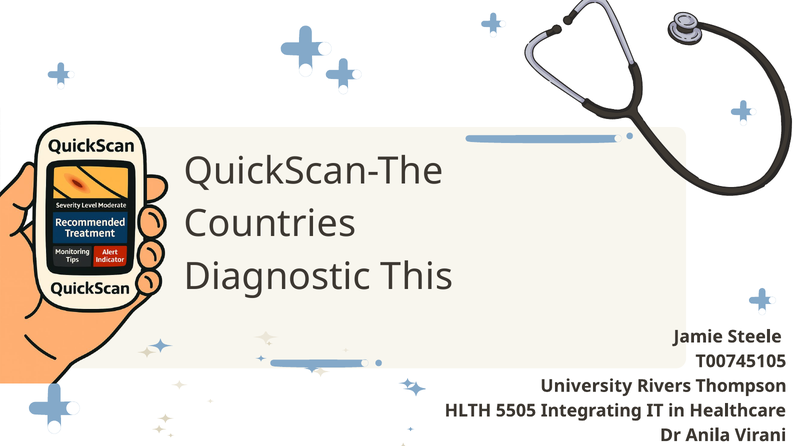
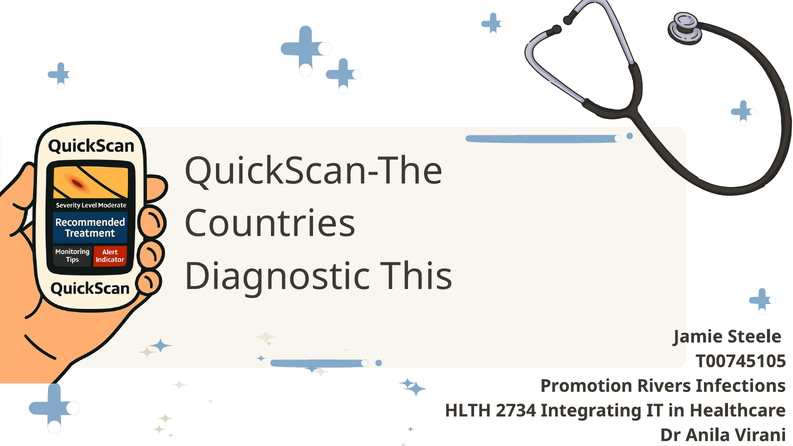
University: University -> Promotion
Thompson: Thompson -> Infections
5505: 5505 -> 2734
